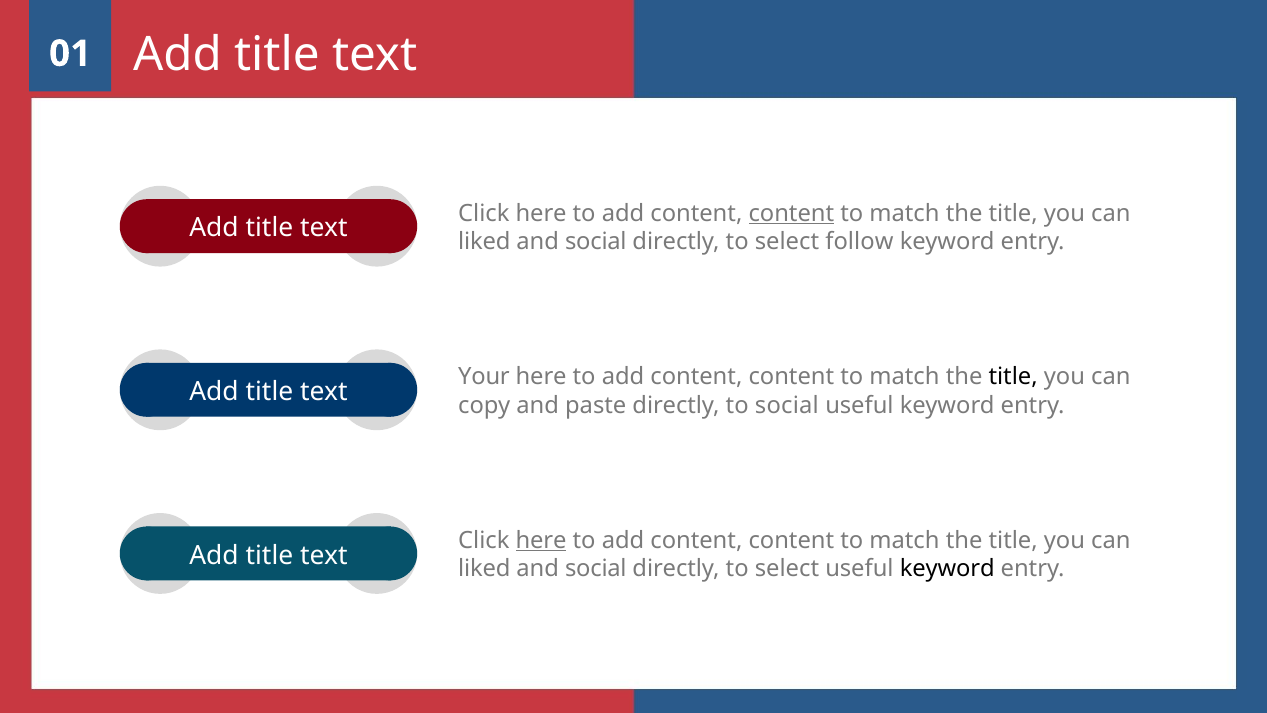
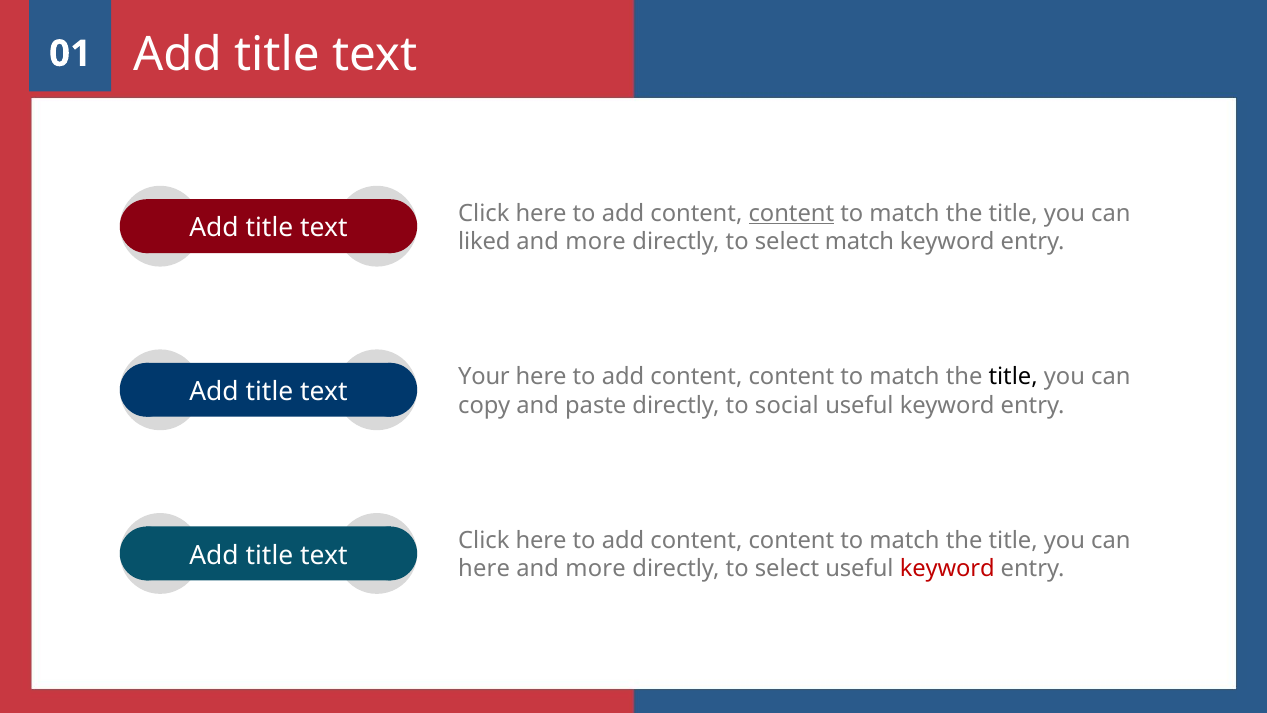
social at (596, 242): social -> more
select follow: follow -> match
here at (541, 540) underline: present -> none
liked at (484, 569): liked -> here
social at (596, 569): social -> more
keyword at (947, 569) colour: black -> red
